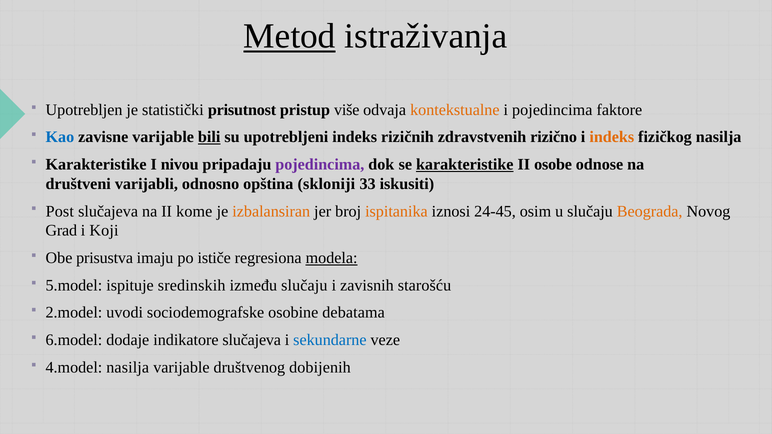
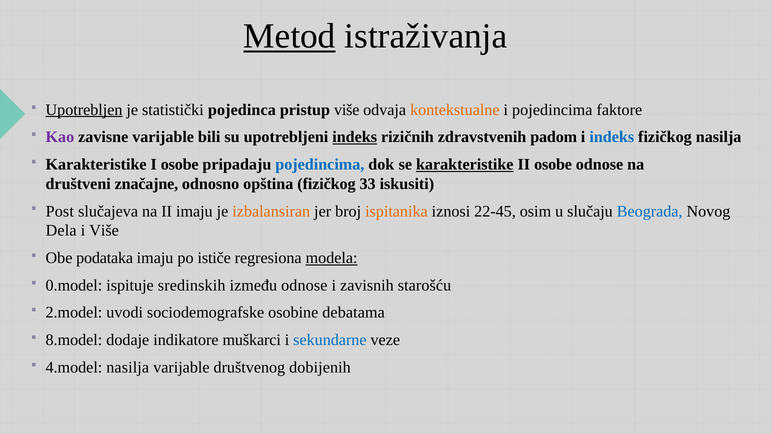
Upotrebljen underline: none -> present
prisutnost: prisutnost -> pojedinca
Kao colour: blue -> purple
bili underline: present -> none
indeks at (355, 137) underline: none -> present
rizično: rizično -> padom
indeks at (612, 137) colour: orange -> blue
I nivou: nivou -> osobe
pojedincima at (320, 165) colour: purple -> blue
varijabli: varijabli -> značajne
opština skloniji: skloniji -> fizičkog
II kome: kome -> imaju
24-45: 24-45 -> 22-45
Beograda colour: orange -> blue
Grad: Grad -> Dela
i Koji: Koji -> Više
prisustva: prisustva -> podataka
5.model: 5.model -> 0.model
između slučaju: slučaju -> odnose
6.model: 6.model -> 8.model
indikatore slučajeva: slučajeva -> muškarci
